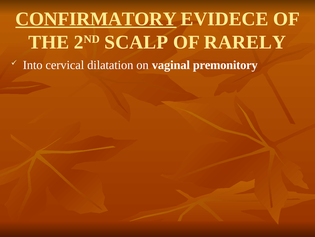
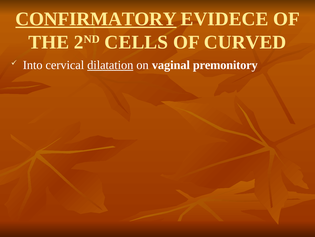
SCALP: SCALP -> CELLS
RARELY: RARELY -> CURVED
dilatation underline: none -> present
